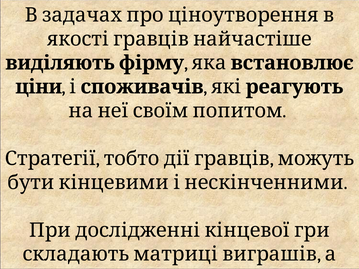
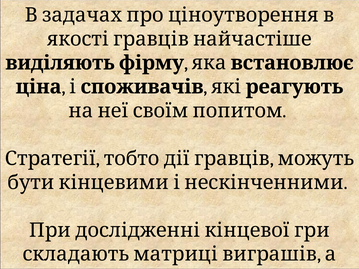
ціни: ціни -> ціна
